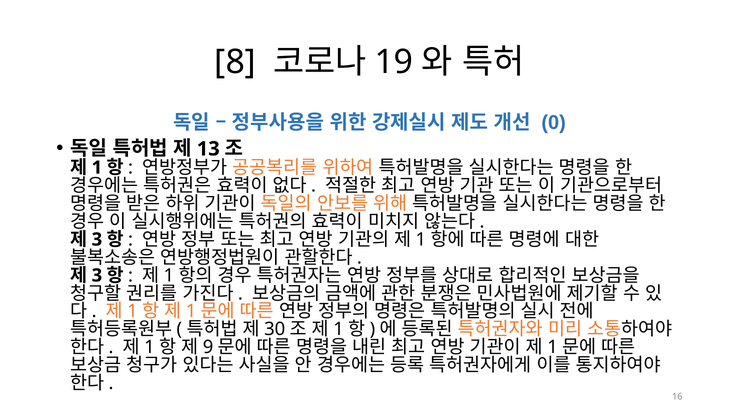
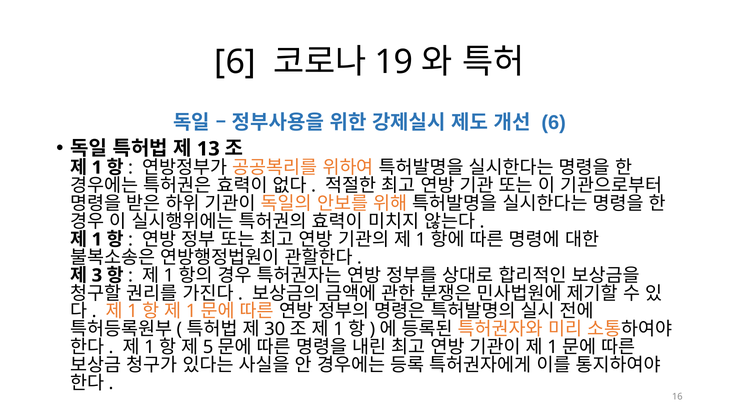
8 at (235, 62): 8 -> 6
0 at (554, 122): 0 -> 6
3 at (97, 239): 3 -> 1
9: 9 -> 5
